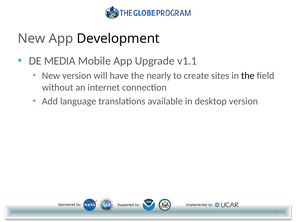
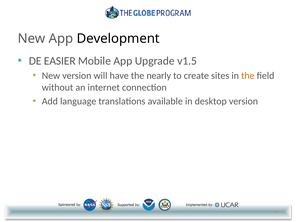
MEDIA: MEDIA -> EASIER
v1.1: v1.1 -> v1.5
the at (248, 76) colour: black -> orange
